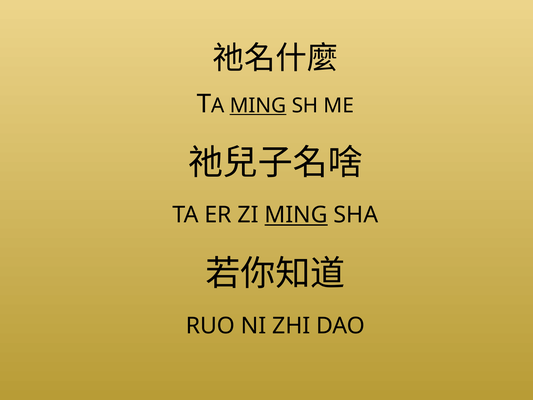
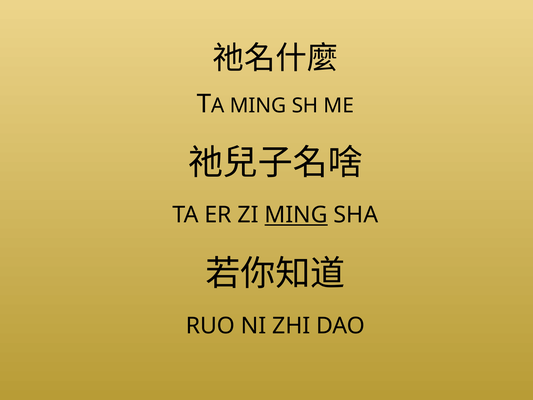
MING at (258, 106) underline: present -> none
